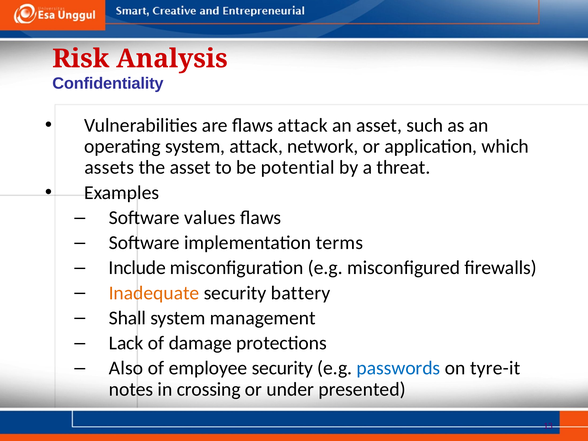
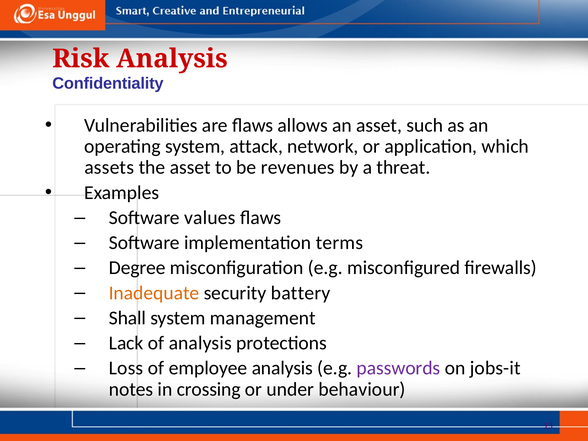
flaws attack: attack -> allows
potential: potential -> revenues
Include: Include -> Degree
of damage: damage -> analysis
Also: Also -> Loss
employee security: security -> analysis
passwords colour: blue -> purple
tyre-it: tyre-it -> jobs-it
presented: presented -> behaviour
